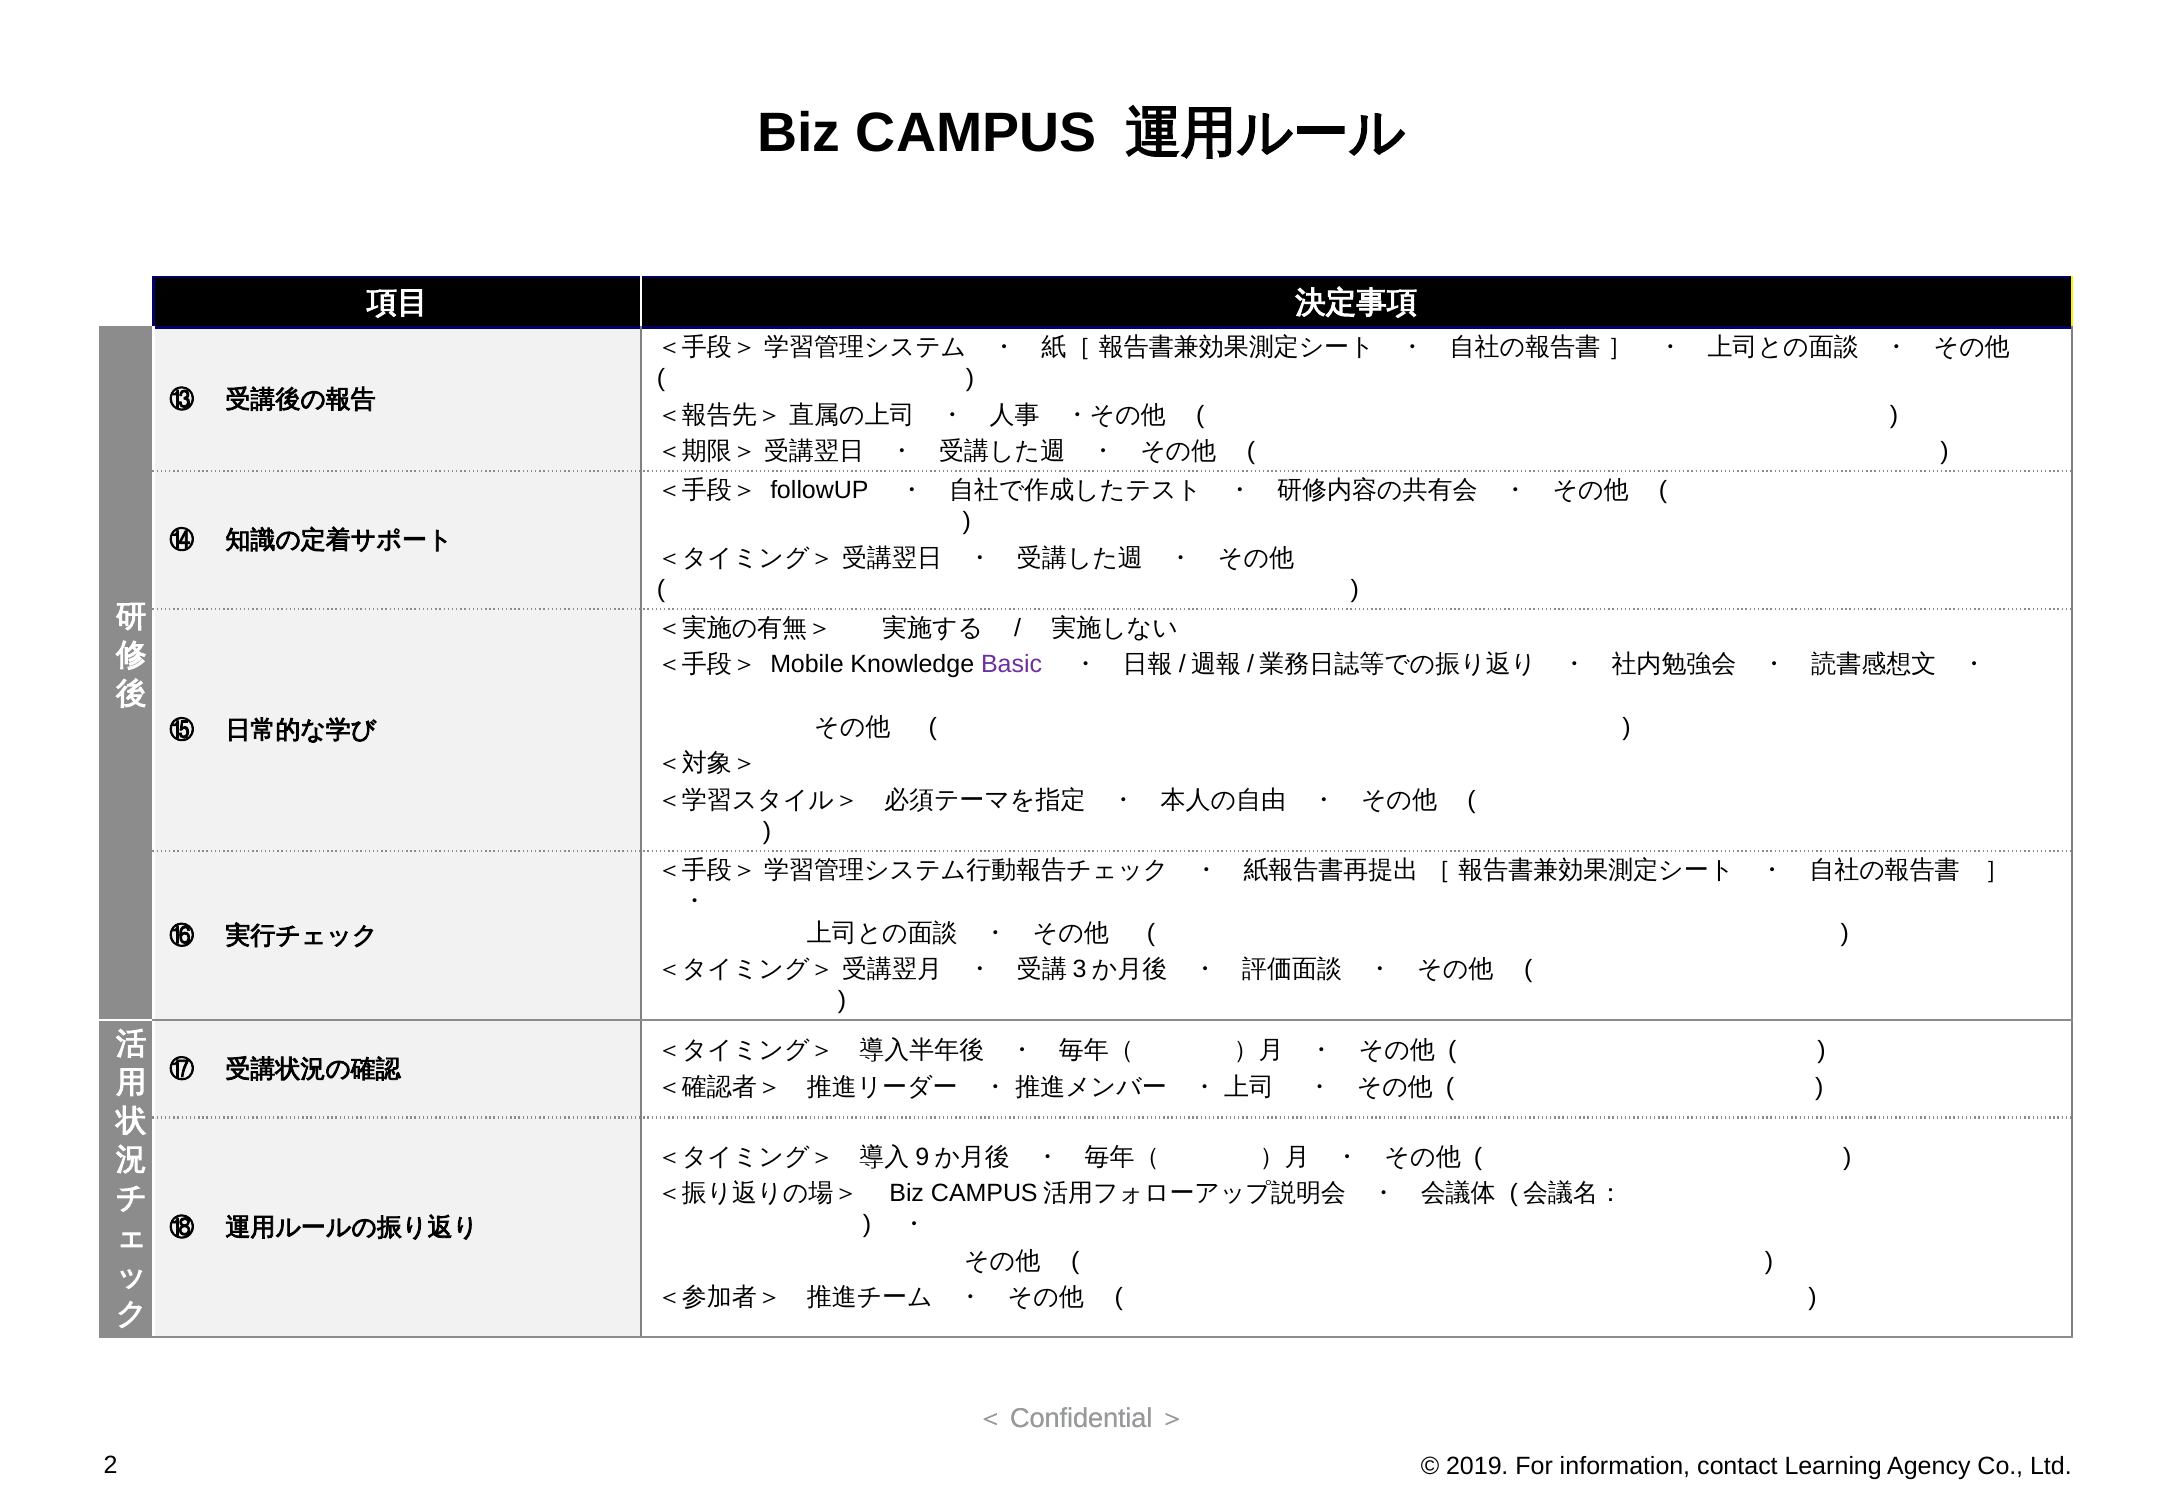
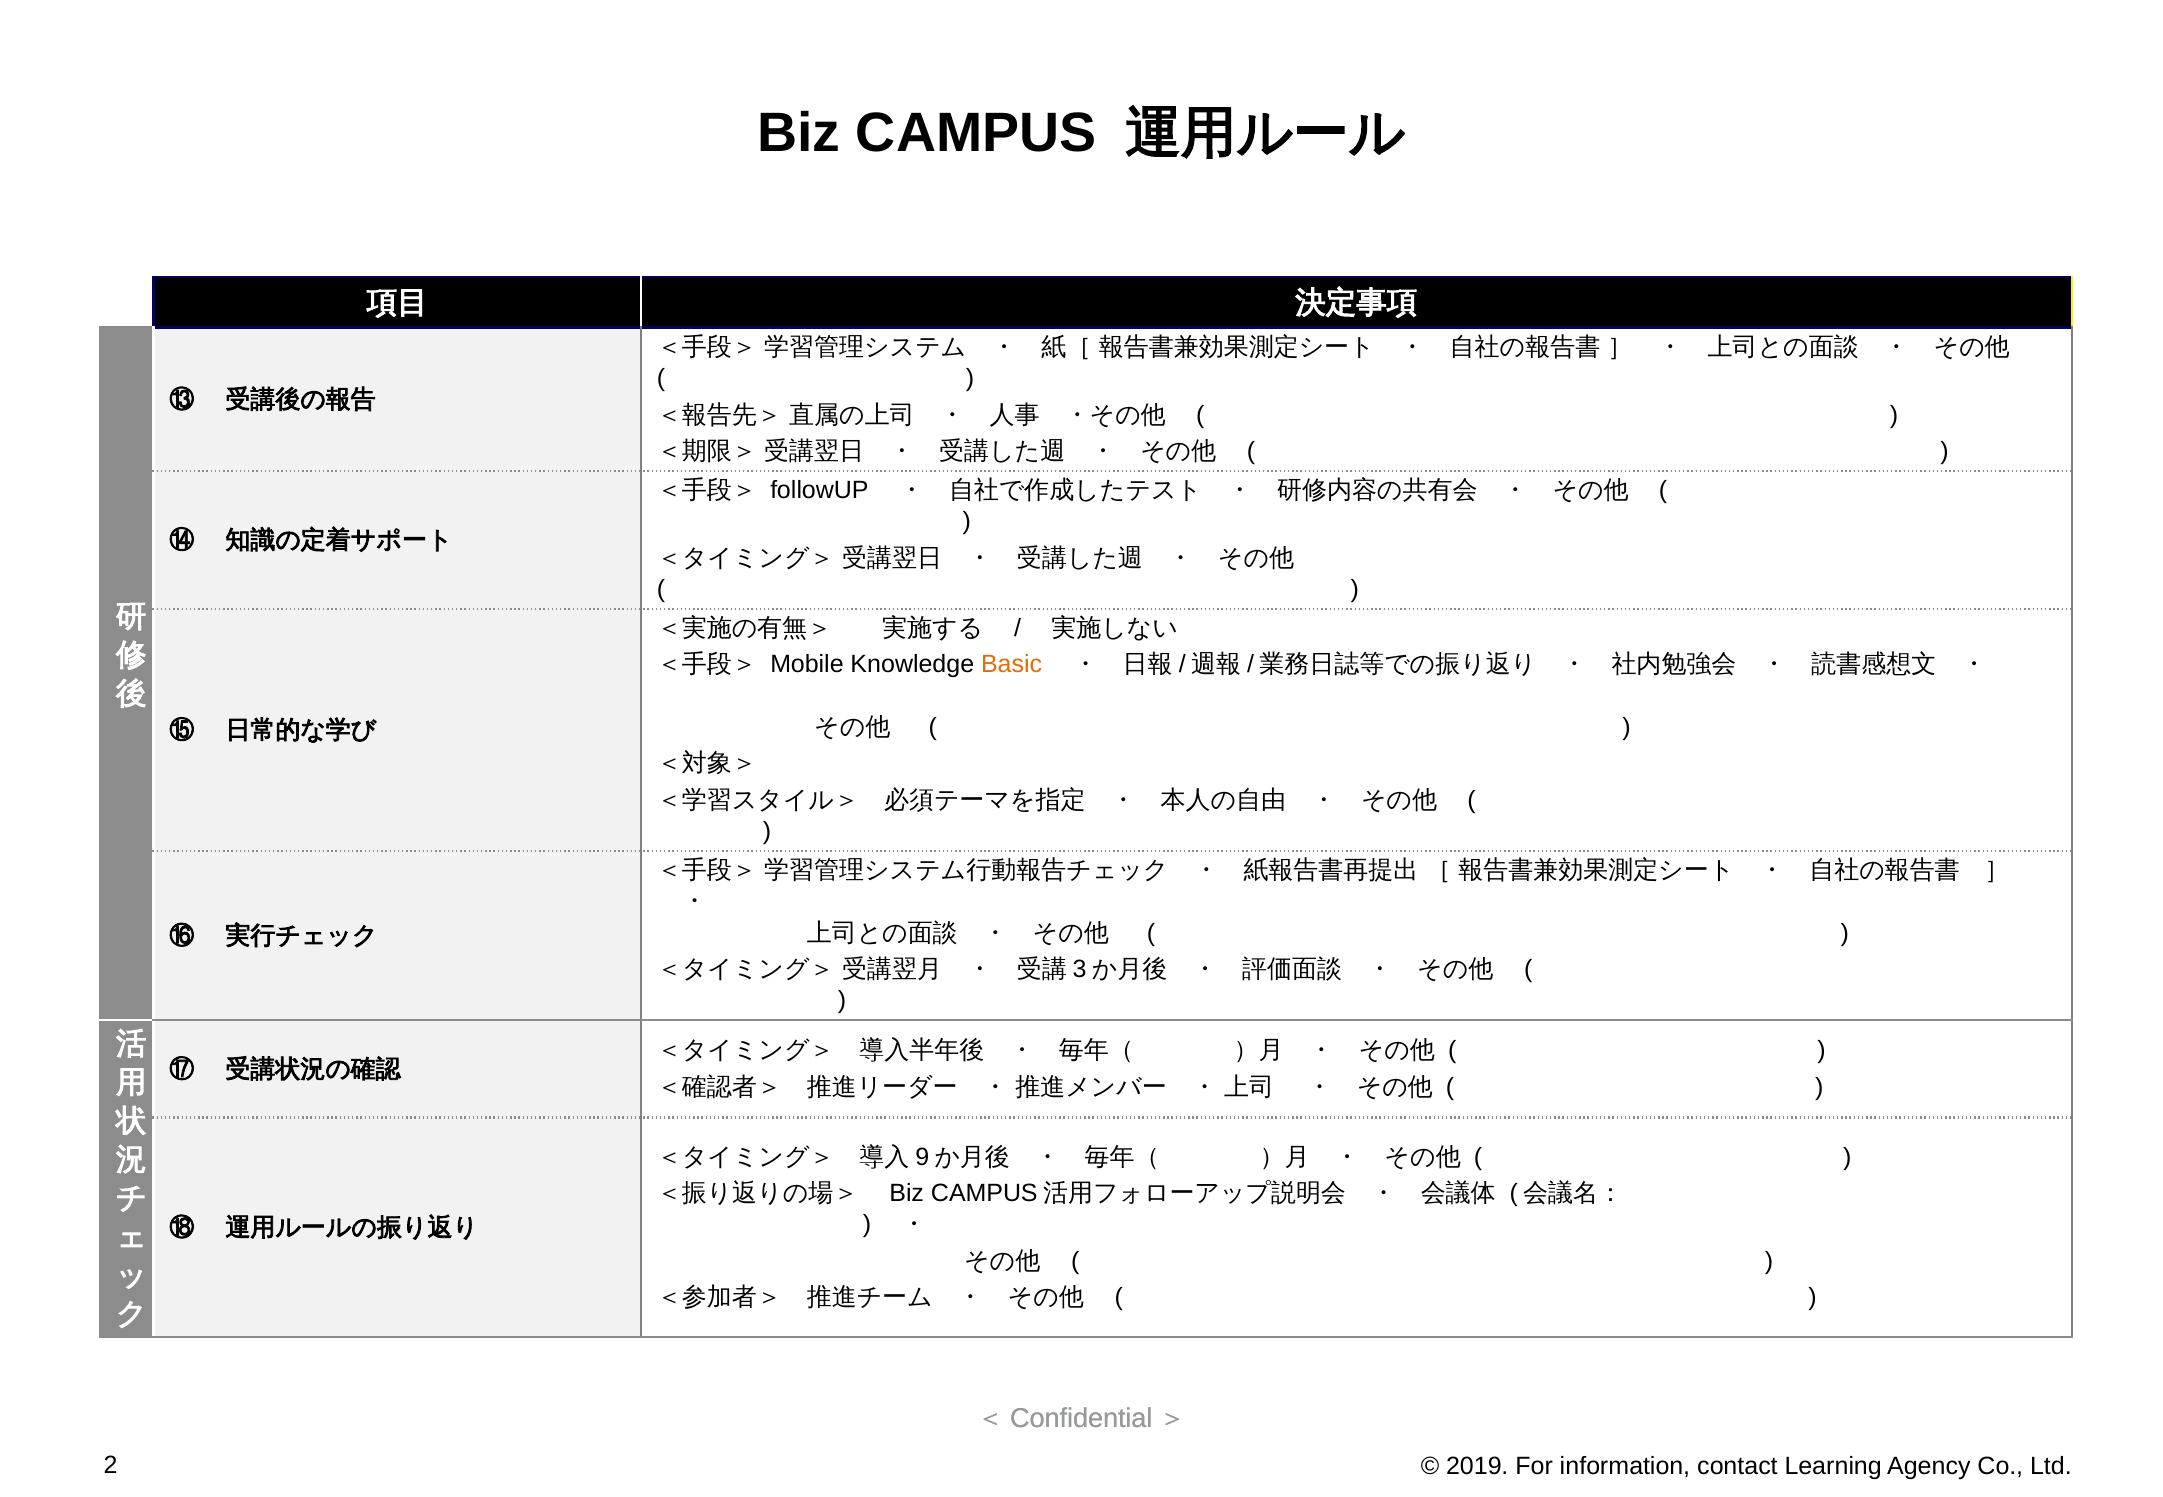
Basic colour: purple -> orange
